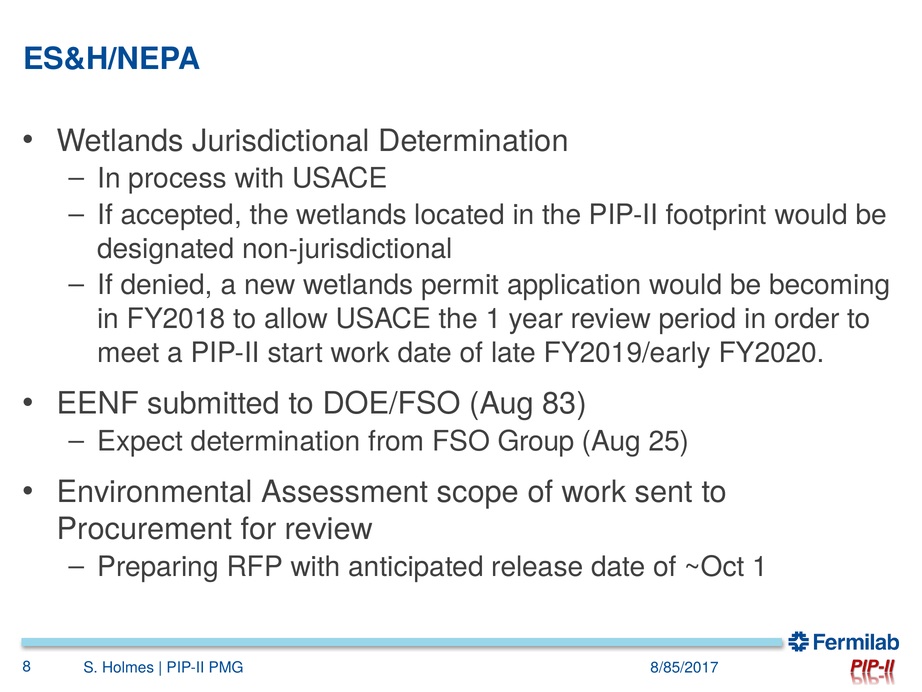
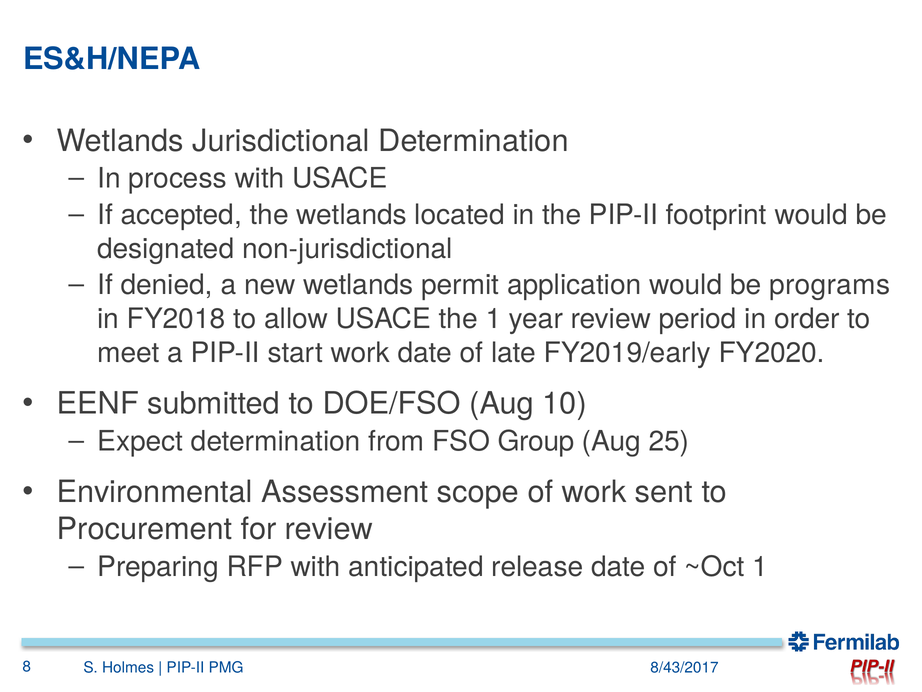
becoming: becoming -> programs
83: 83 -> 10
8/85/2017: 8/85/2017 -> 8/43/2017
